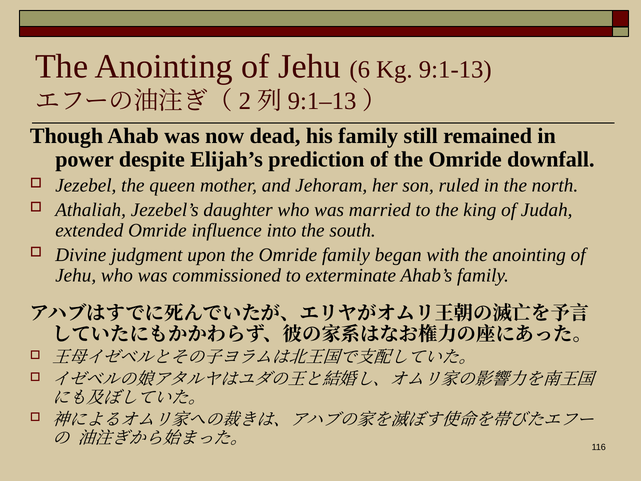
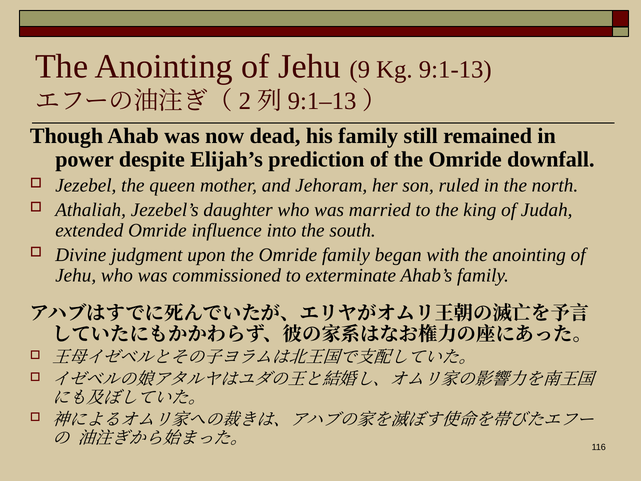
6: 6 -> 9
